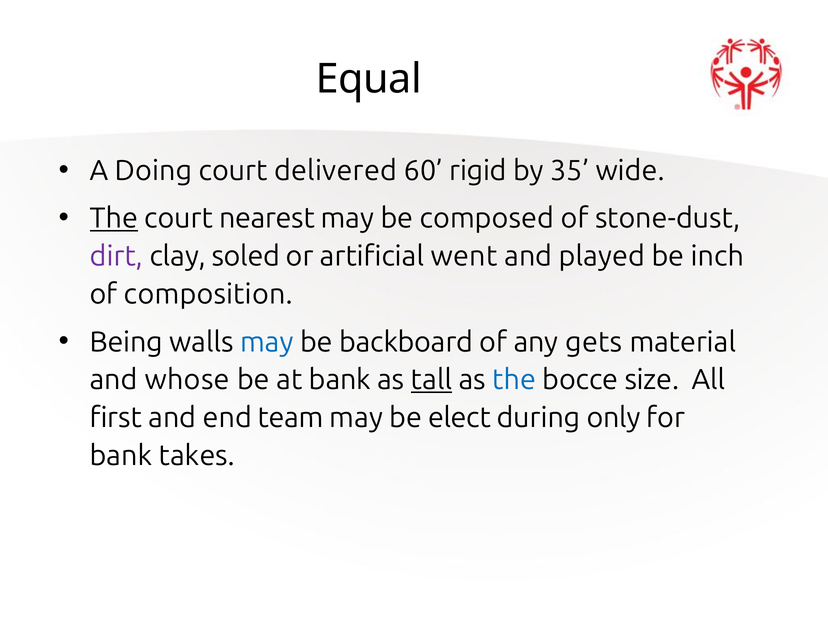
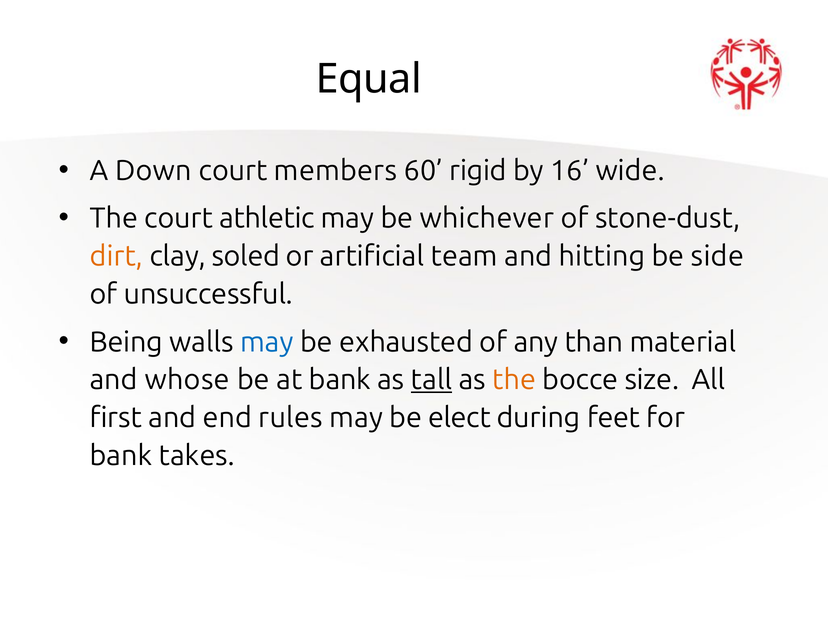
Doing: Doing -> Down
delivered: delivered -> members
35: 35 -> 16
The at (114, 219) underline: present -> none
nearest: nearest -> athletic
composed: composed -> whichever
dirt colour: purple -> orange
went: went -> team
played: played -> hitting
inch: inch -> side
composition: composition -> unsuccessful
backboard: backboard -> exhausted
gets: gets -> than
the at (514, 380) colour: blue -> orange
team: team -> rules
only: only -> feet
